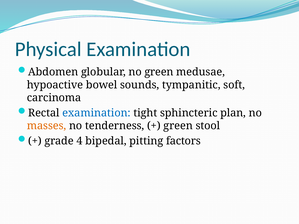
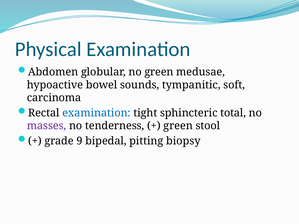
plan: plan -> total
masses colour: orange -> purple
4: 4 -> 9
factors: factors -> biopsy
